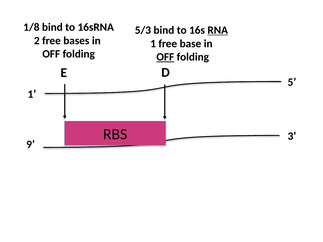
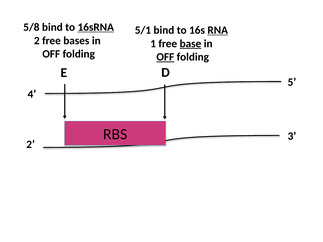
1/8: 1/8 -> 5/8
16sRNA underline: none -> present
5/3: 5/3 -> 5/1
base underline: none -> present
1 at (32, 94): 1 -> 4
9 at (31, 145): 9 -> 2
